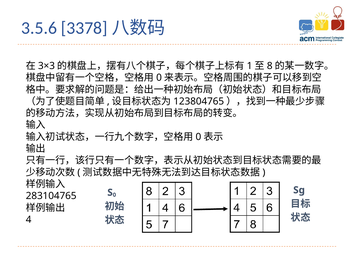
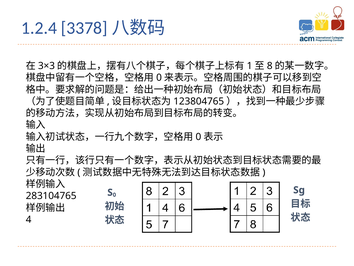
3.5.6: 3.5.6 -> 1.2.4
